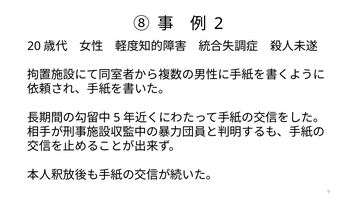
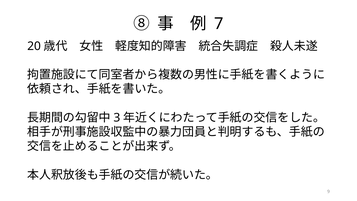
2: 2 -> 7
5: 5 -> 3
